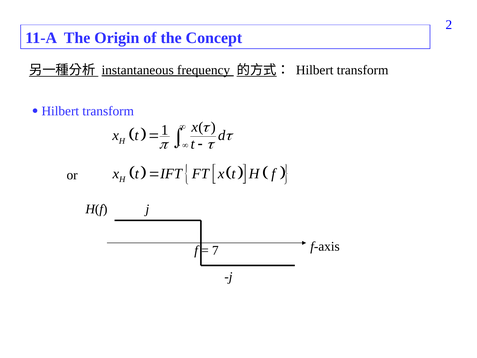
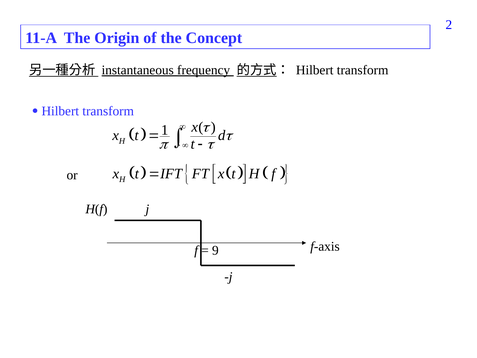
7: 7 -> 9
